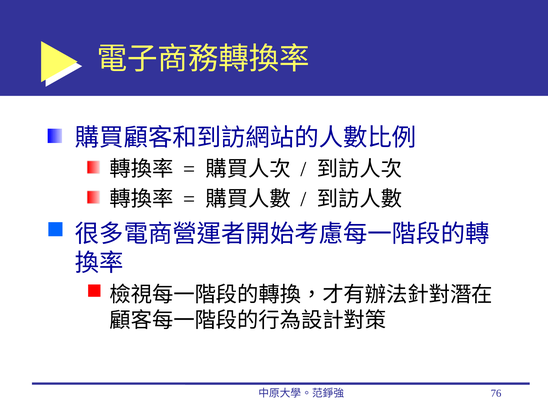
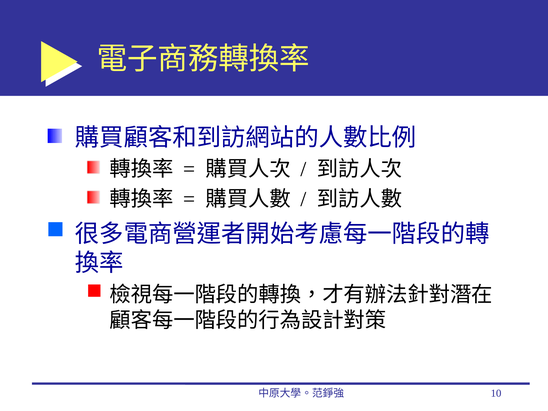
76: 76 -> 10
